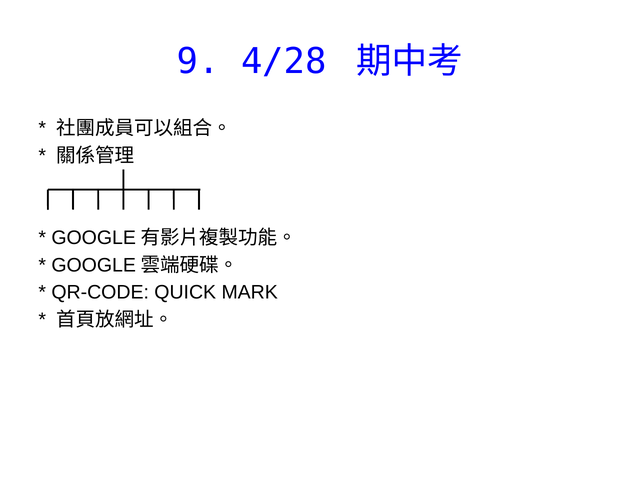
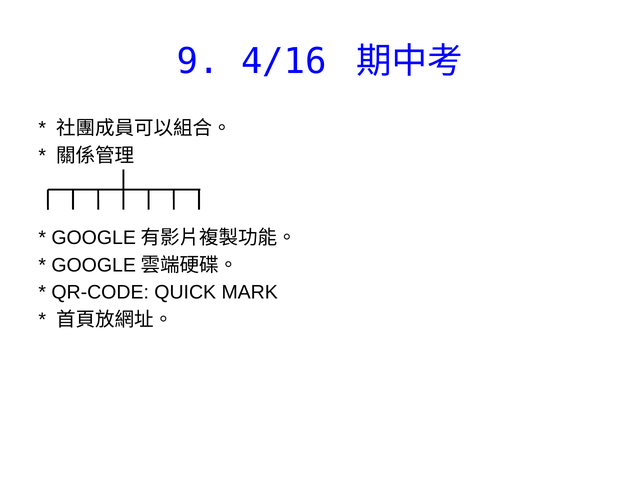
4/28: 4/28 -> 4/16
